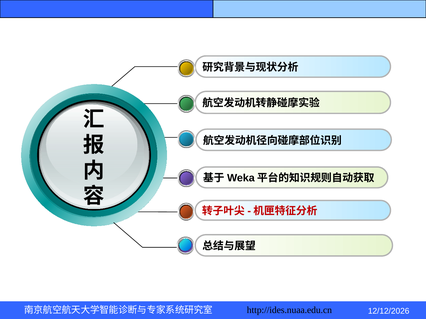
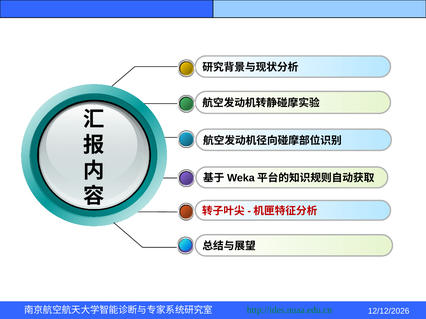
http://ides.nuaa.edu.cn colour: black -> green
